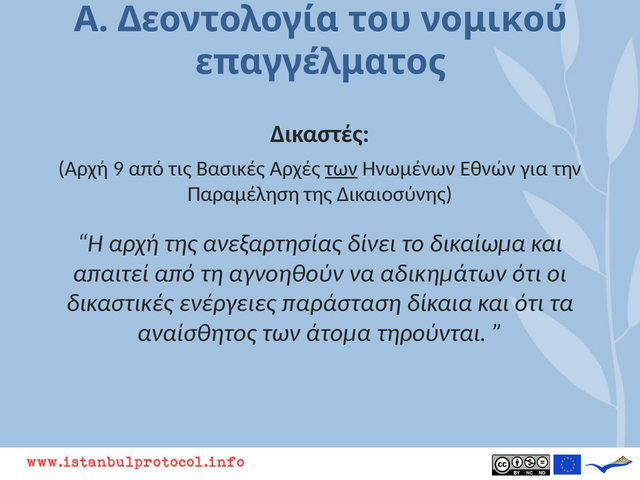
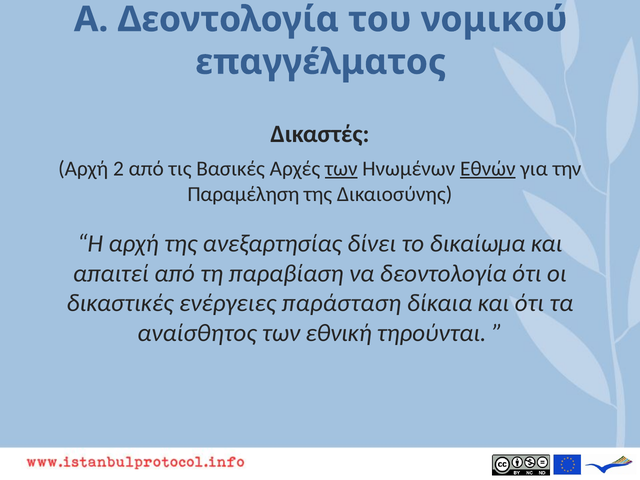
9: 9 -> 2
Εθνών underline: none -> present
αγνοηθούν: αγνοηθούν -> παραβίαση
να αδικημάτων: αδικημάτων -> δεοντολογία
άτομα: άτομα -> εθνική
